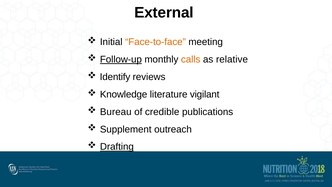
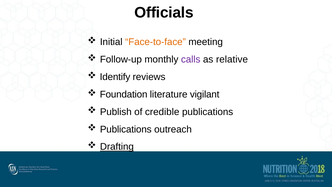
External: External -> Officials
Follow-up underline: present -> none
calls colour: orange -> purple
Knowledge: Knowledge -> Foundation
Bureau: Bureau -> Publish
Supplement at (126, 129): Supplement -> Publications
